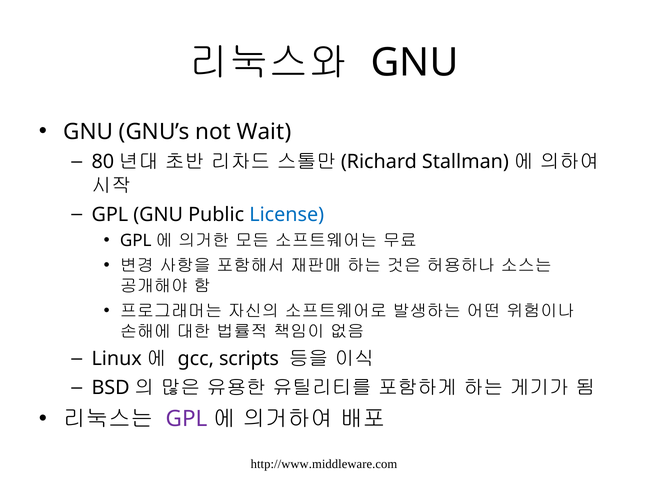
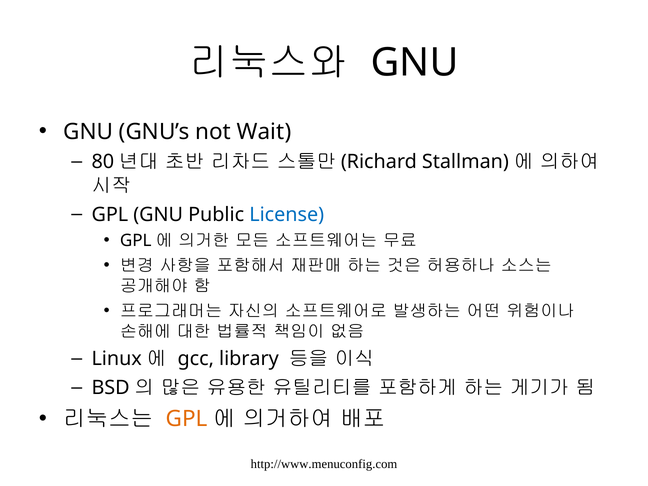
scripts: scripts -> library
GPL at (187, 419) colour: purple -> orange
http://www.middleware.com: http://www.middleware.com -> http://www.menuconfig.com
